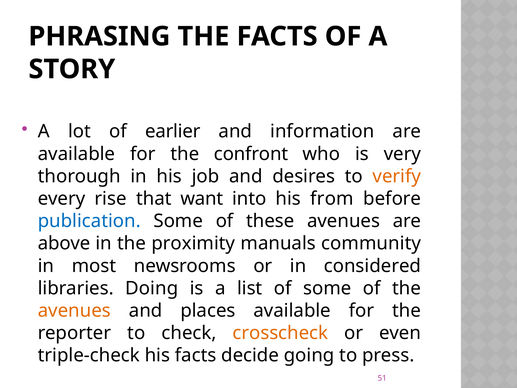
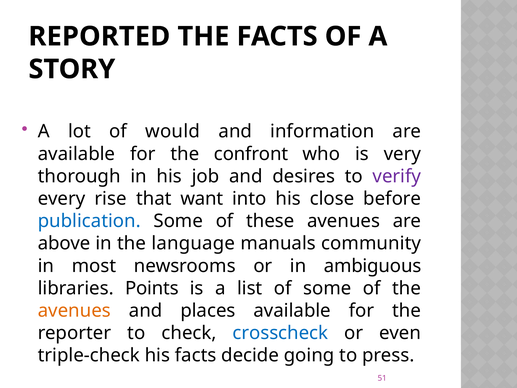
PHRASING: PHRASING -> REPORTED
earlier: earlier -> would
verify colour: orange -> purple
from: from -> close
proximity: proximity -> language
considered: considered -> ambiguous
Doing: Doing -> Points
crosscheck colour: orange -> blue
